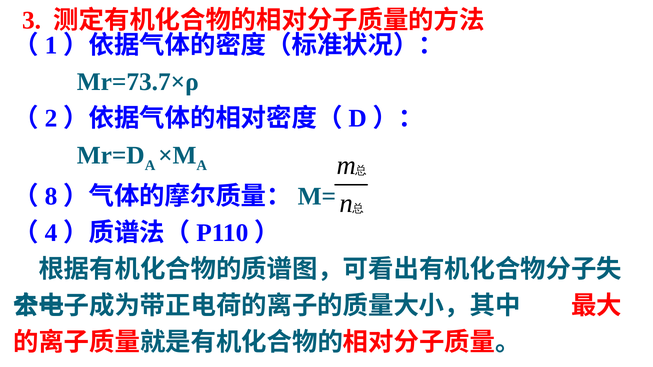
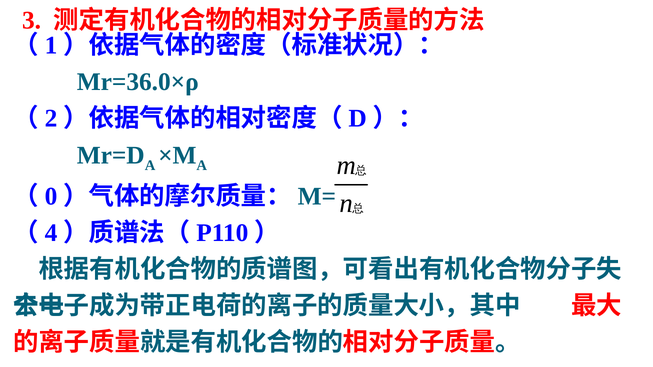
Mr=73.7×ρ: Mr=73.7×ρ -> Mr=36.0×ρ
8: 8 -> 0
